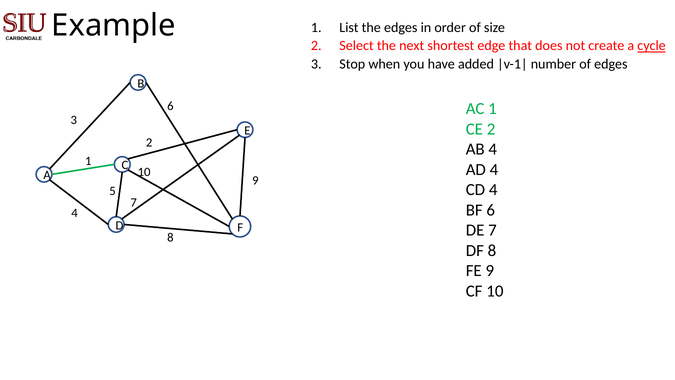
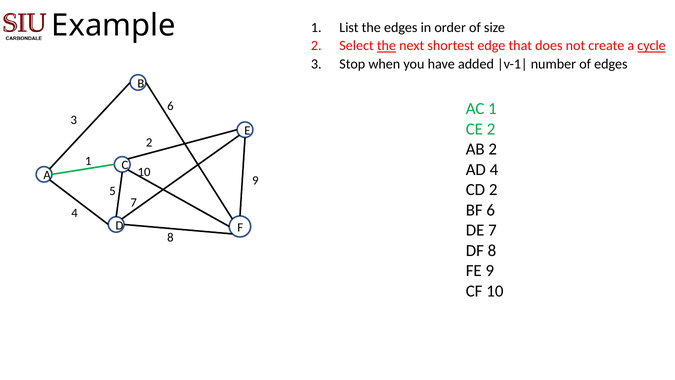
the at (386, 46) underline: none -> present
AB 4: 4 -> 2
CD 4: 4 -> 2
